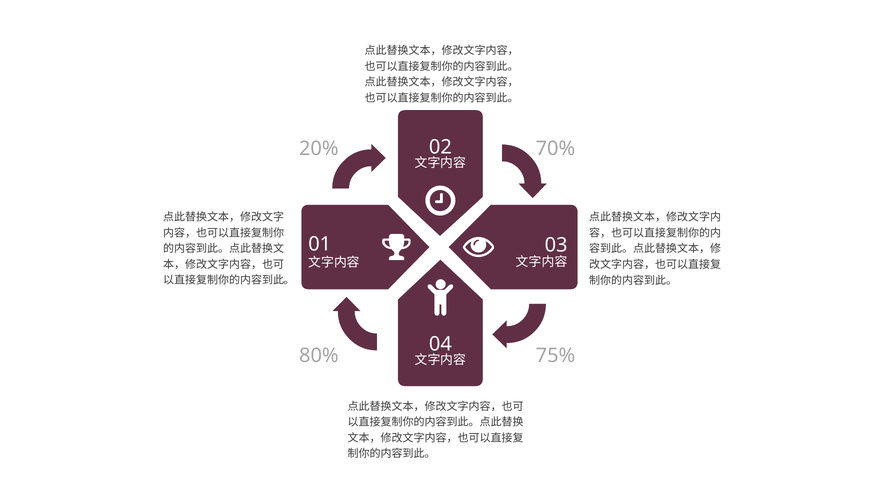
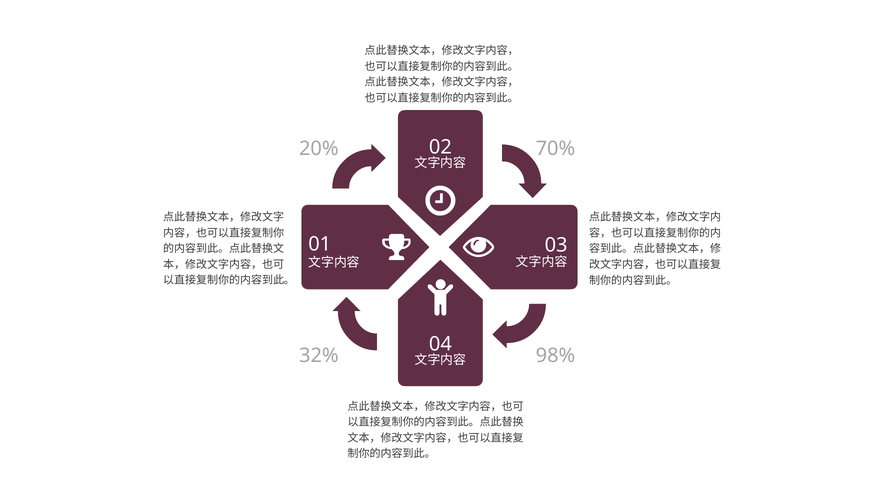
80%: 80% -> 32%
75%: 75% -> 98%
